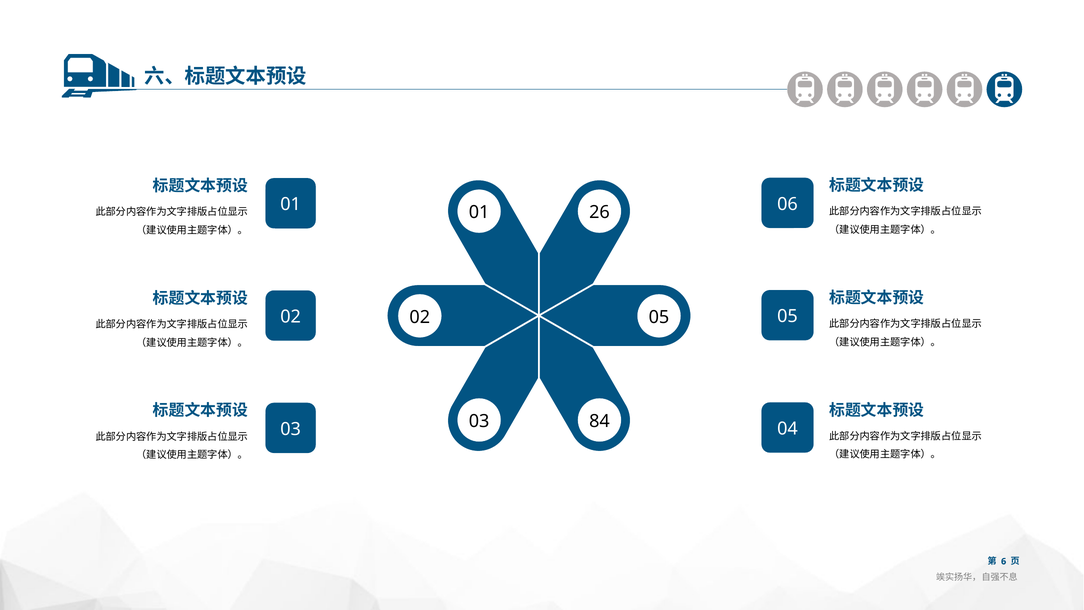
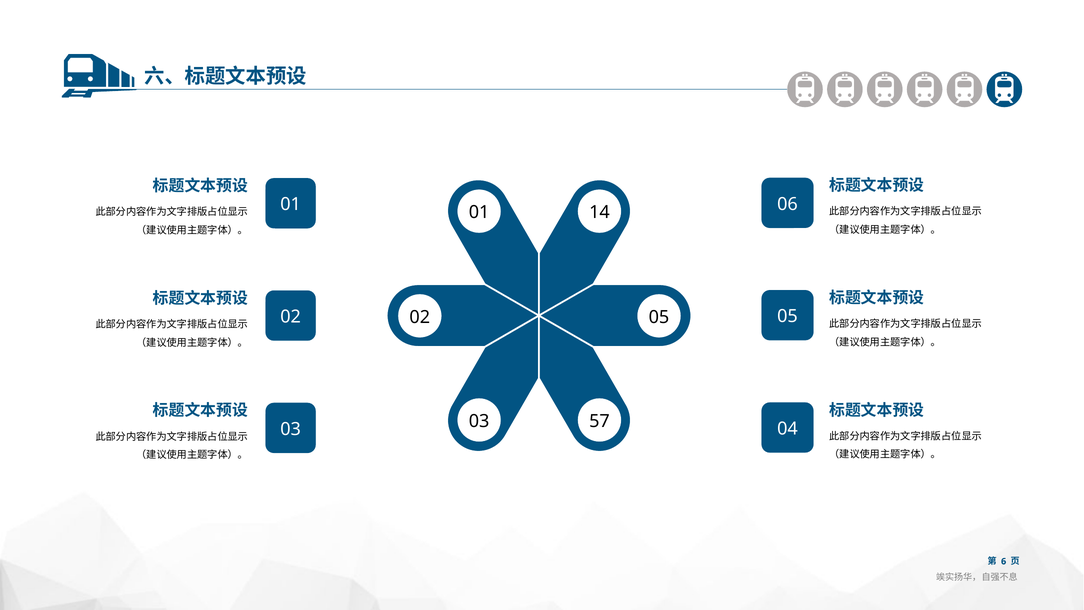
26: 26 -> 14
84: 84 -> 57
